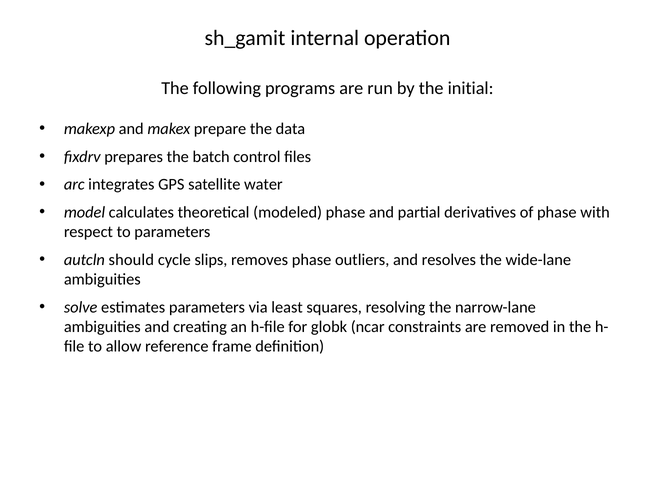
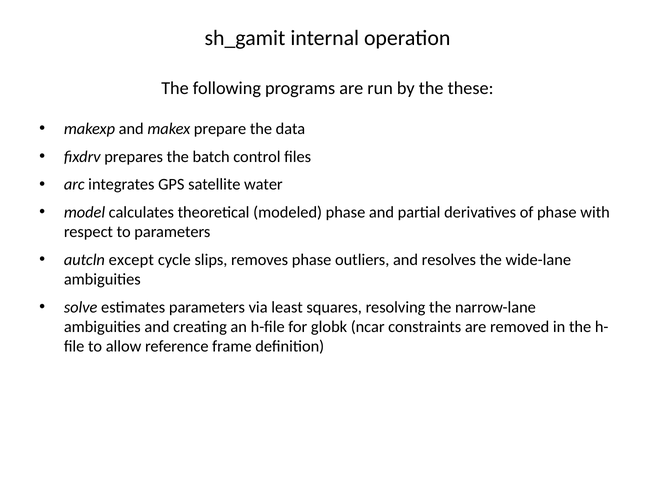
initial: initial -> these
should: should -> except
